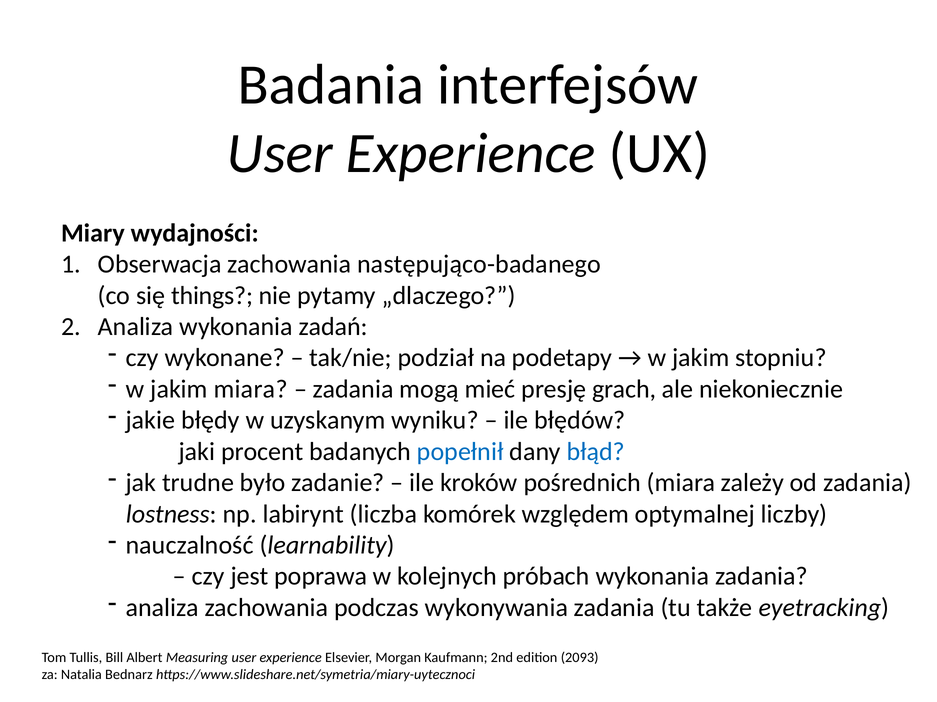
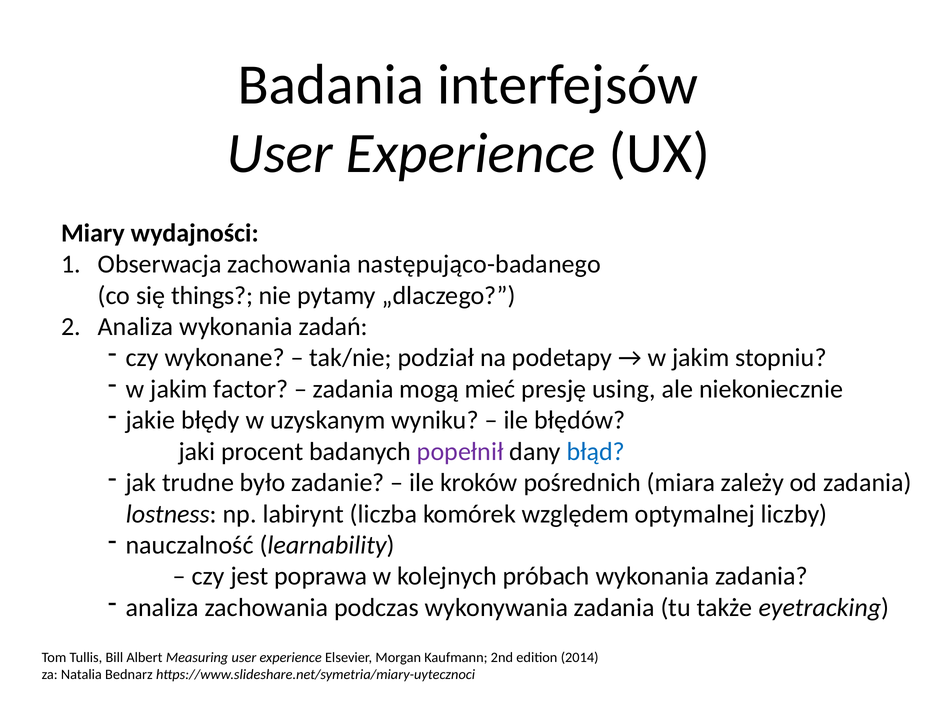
jakim miara: miara -> factor
grach: grach -> using
popełnił colour: blue -> purple
2093: 2093 -> 2014
